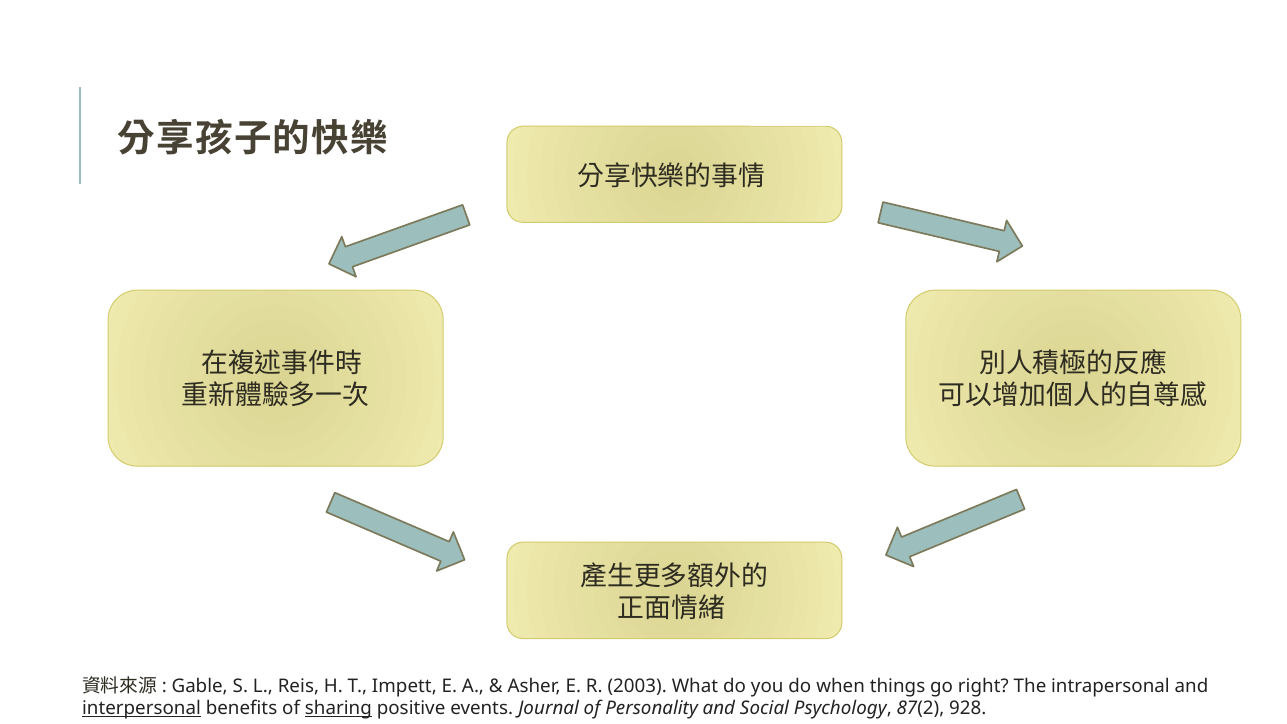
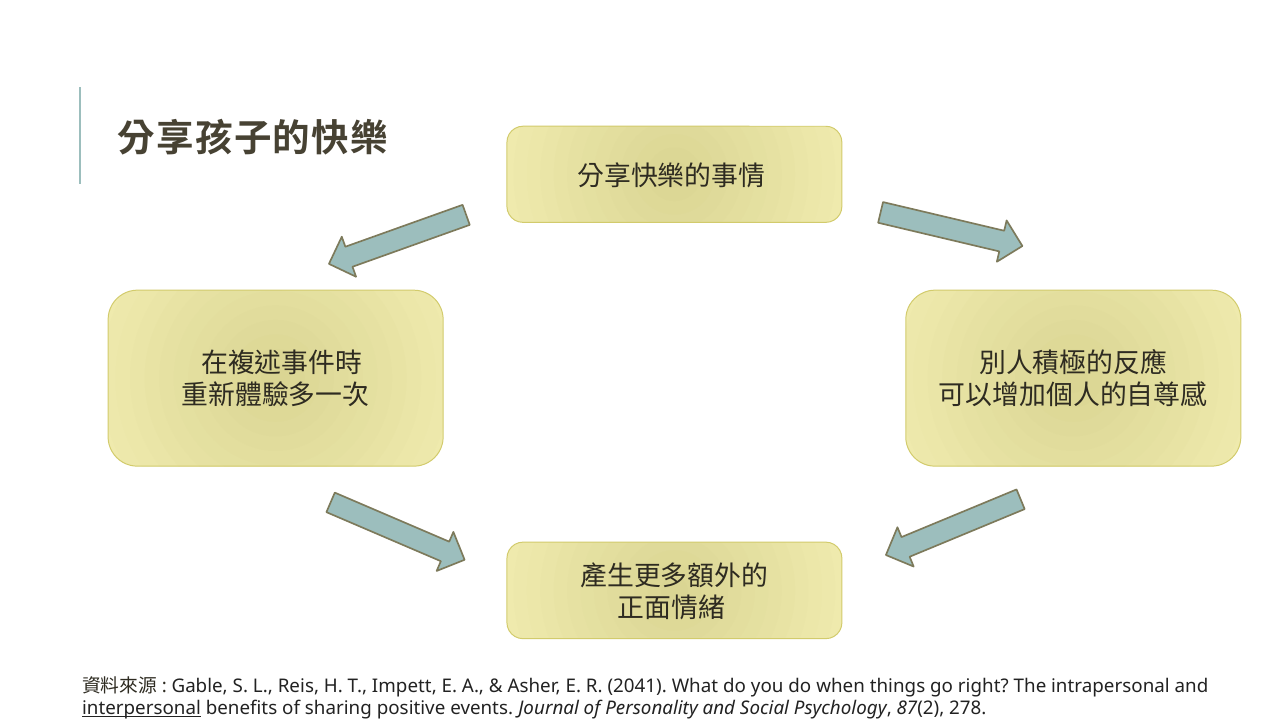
2003: 2003 -> 2041
sharing underline: present -> none
928: 928 -> 278
